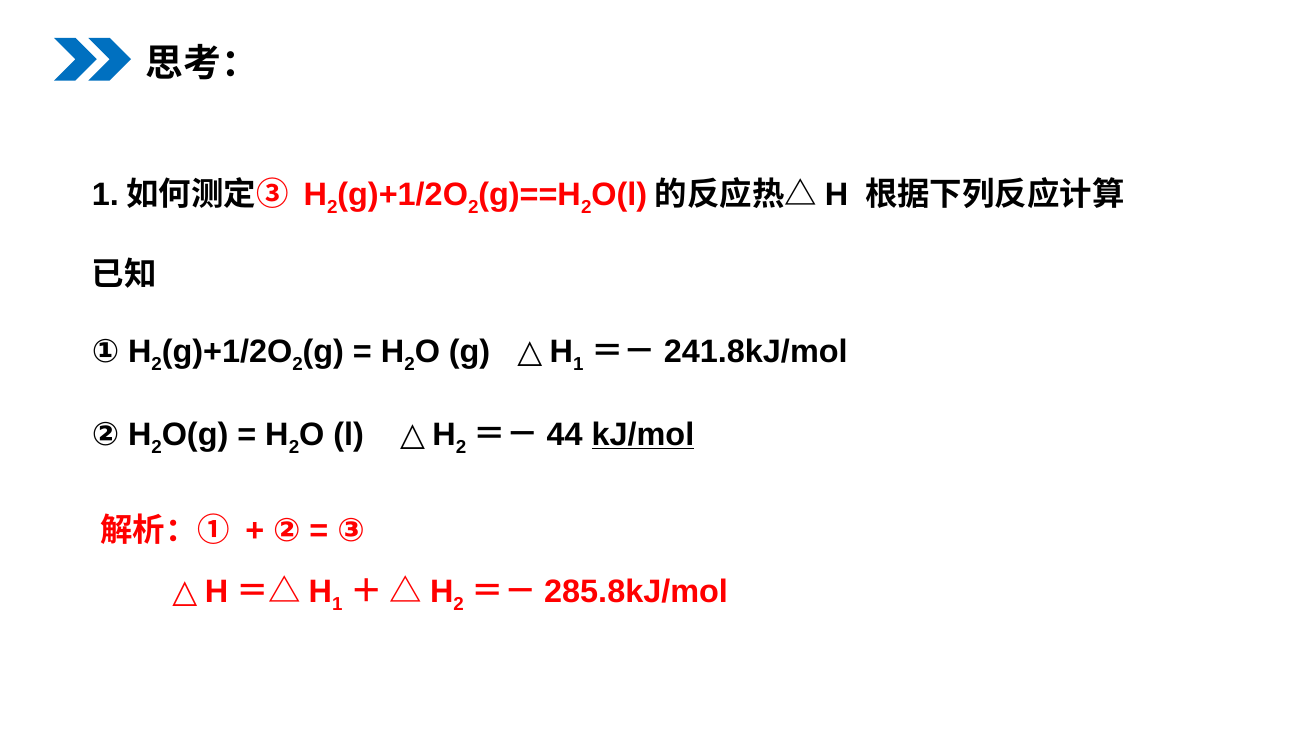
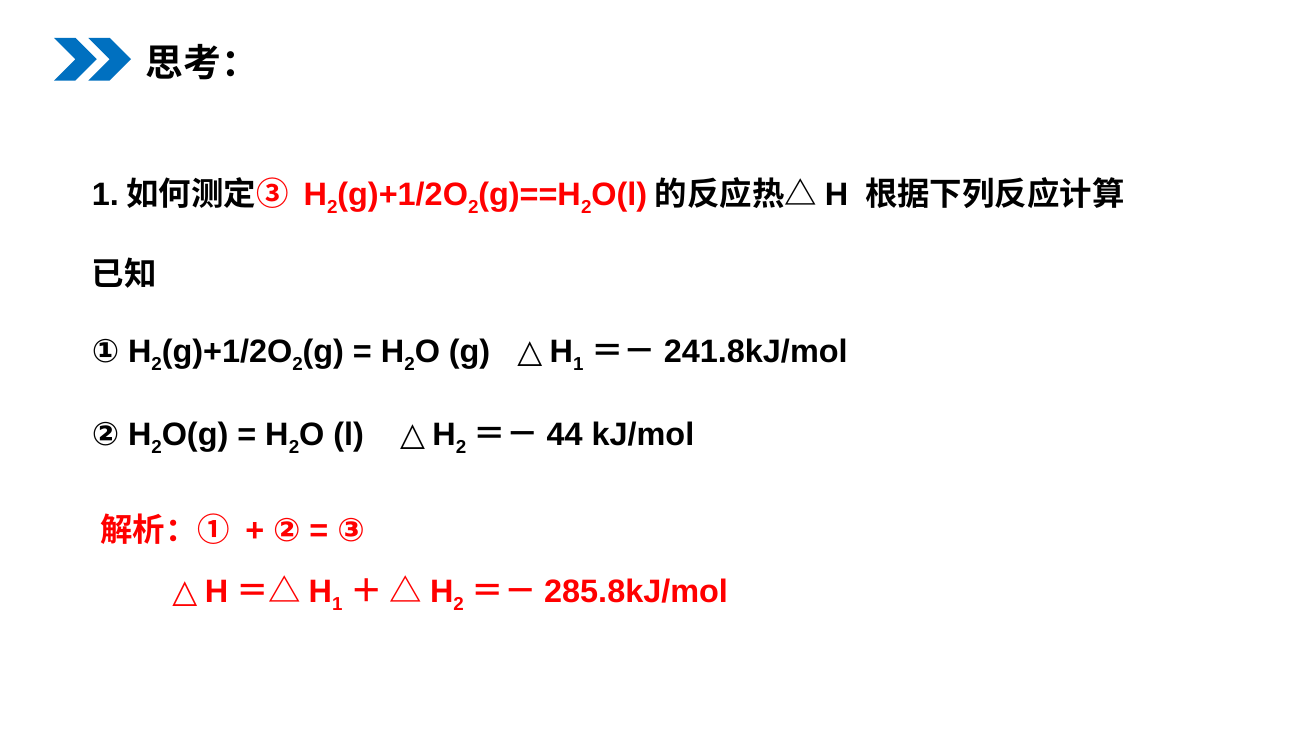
kJ/mol underline: present -> none
